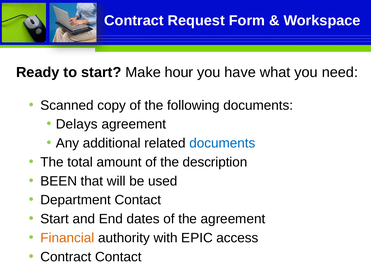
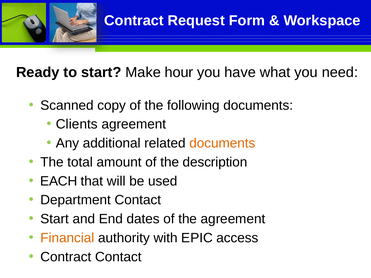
Delays: Delays -> Clients
documents at (222, 143) colour: blue -> orange
BEEN: BEEN -> EACH
